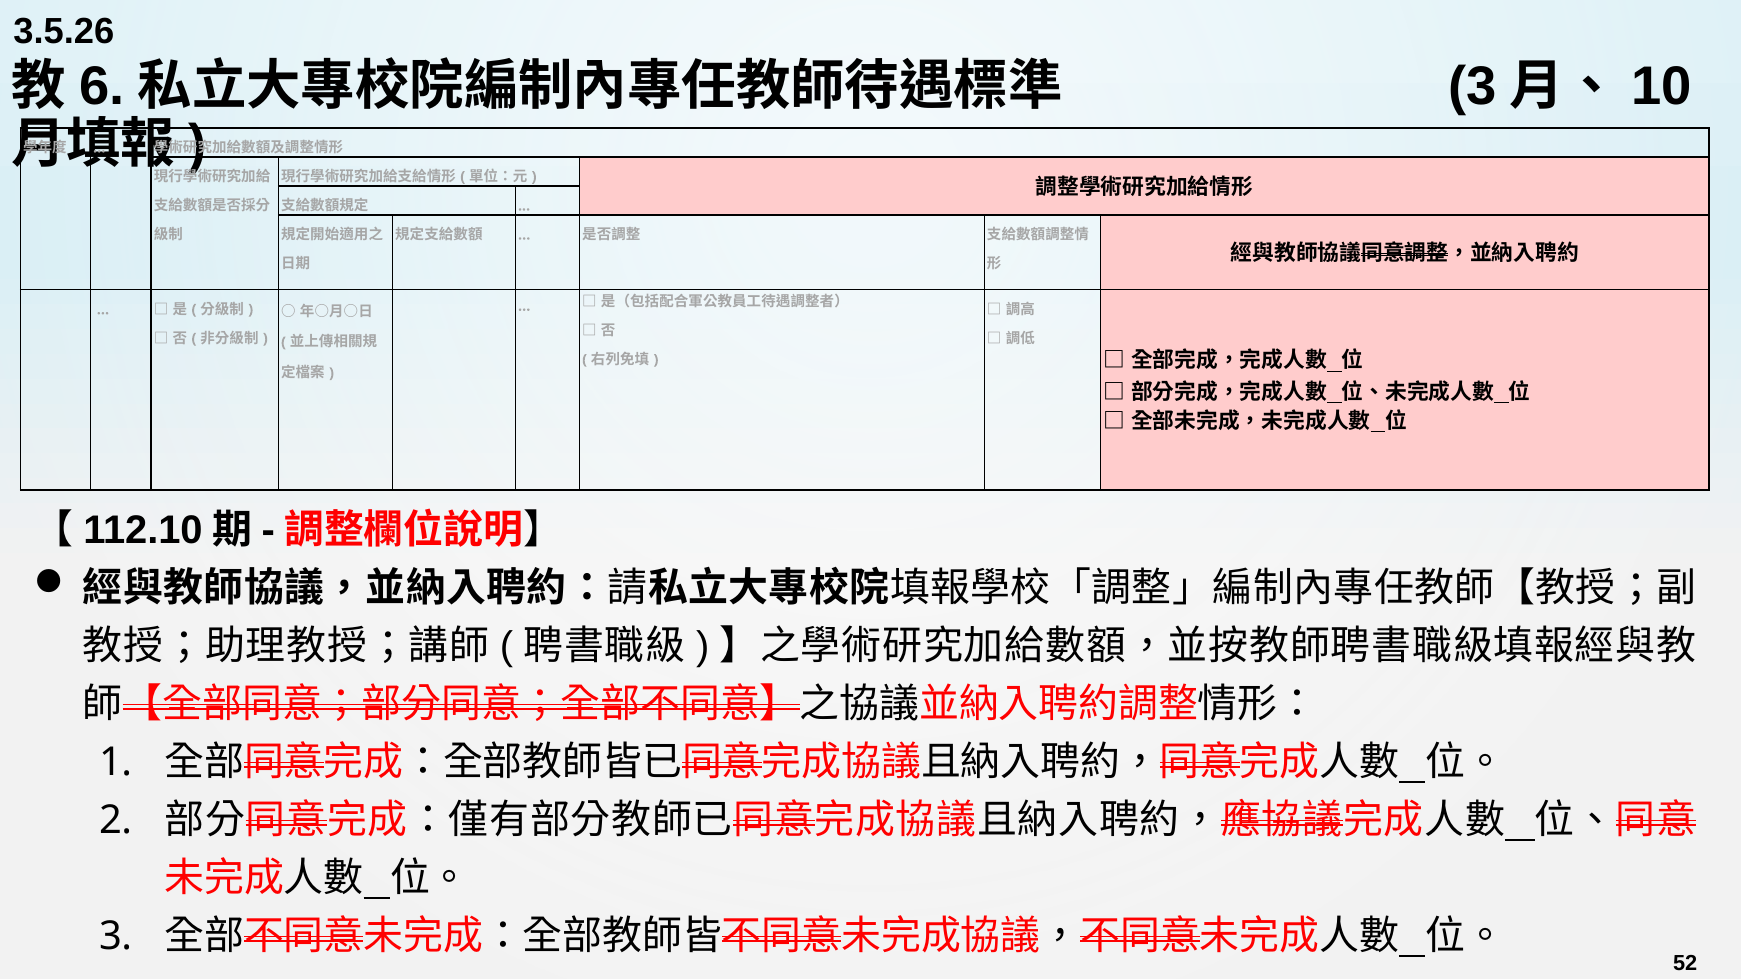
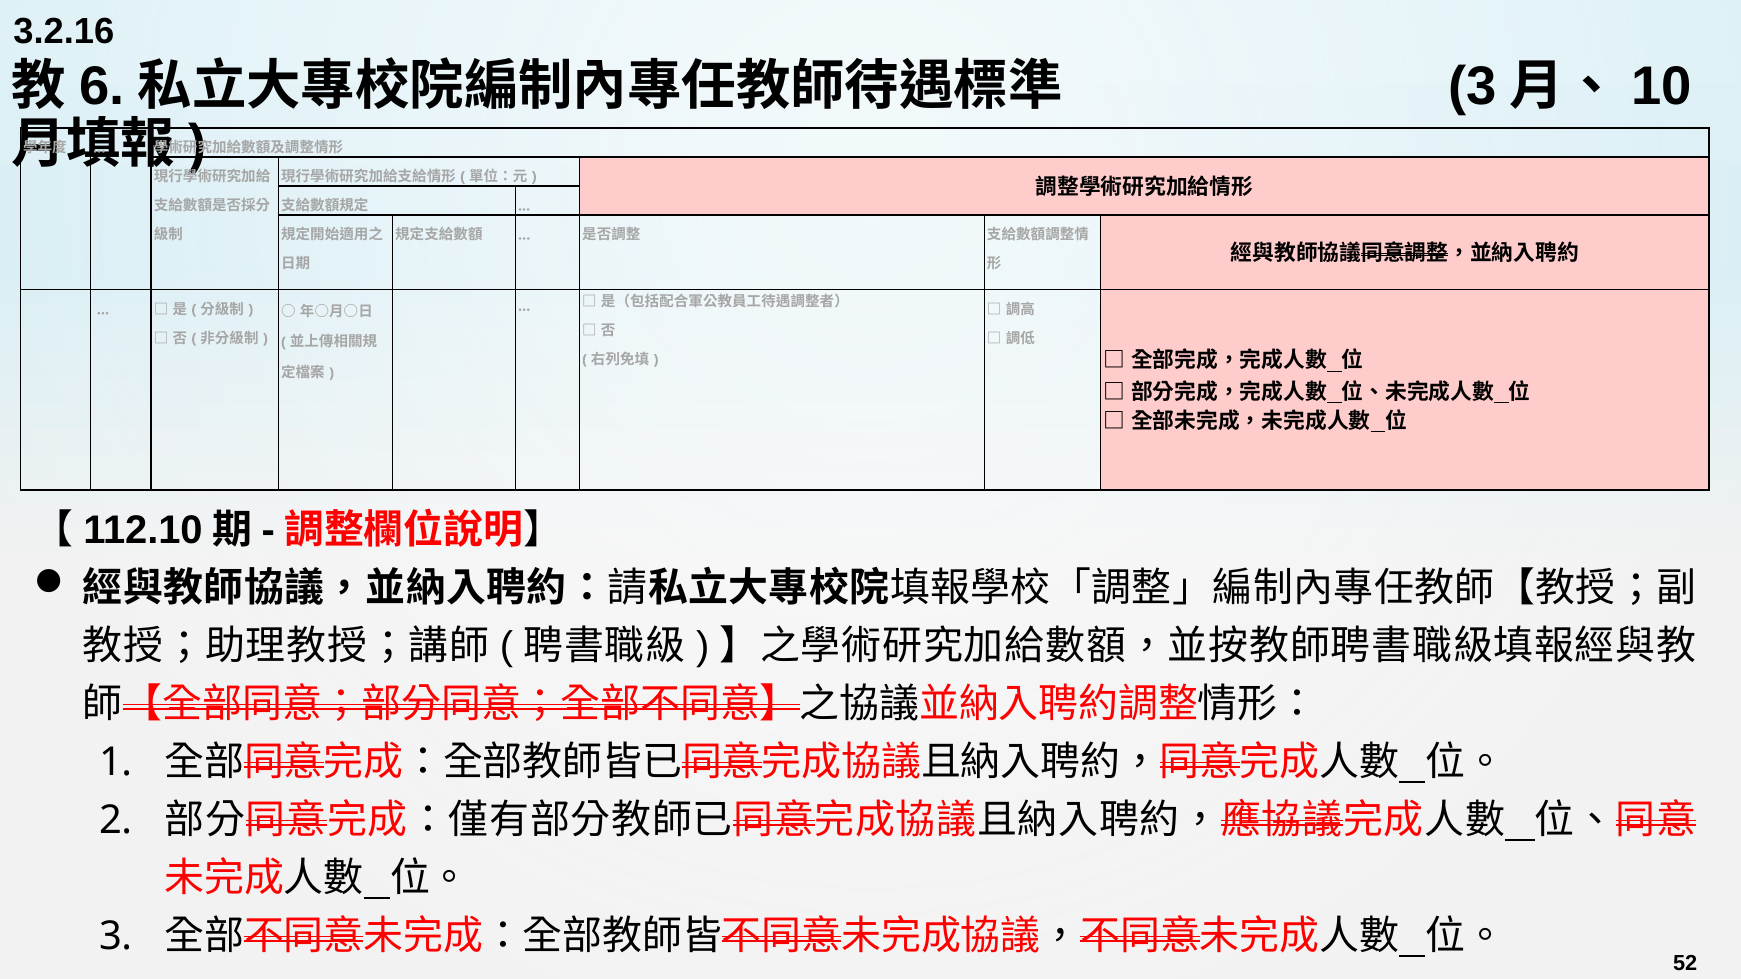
3.5.26: 3.5.26 -> 3.2.16
